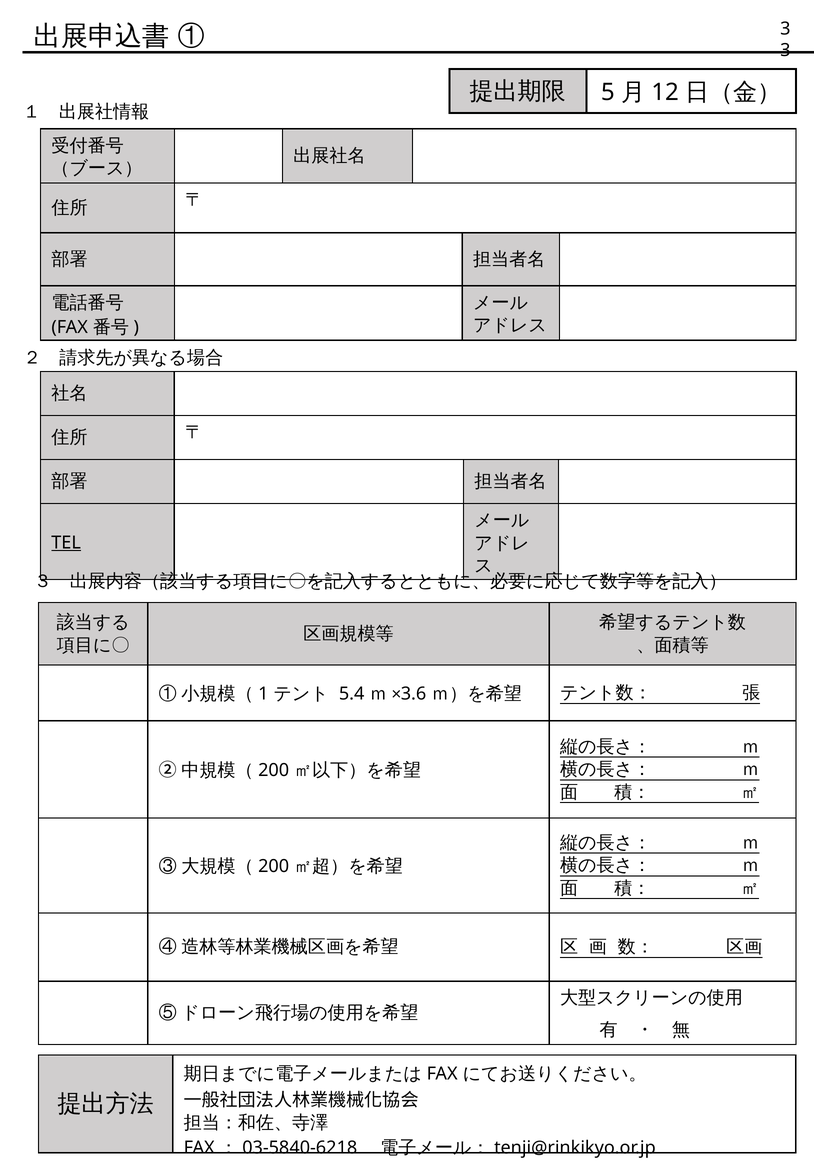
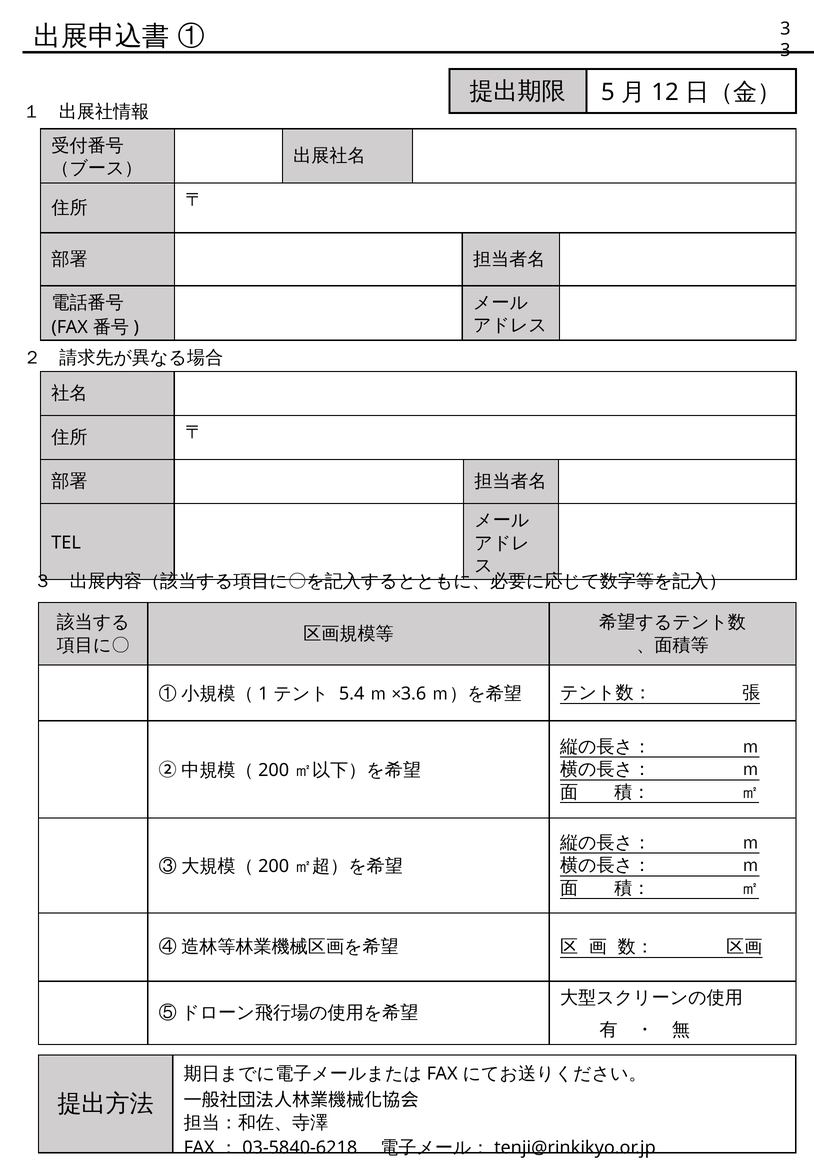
TEL underline: present -> none
